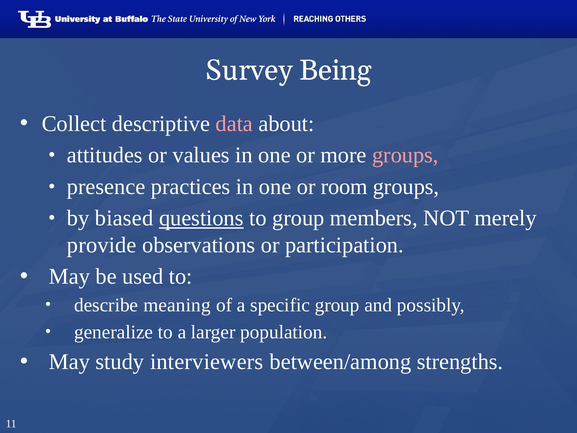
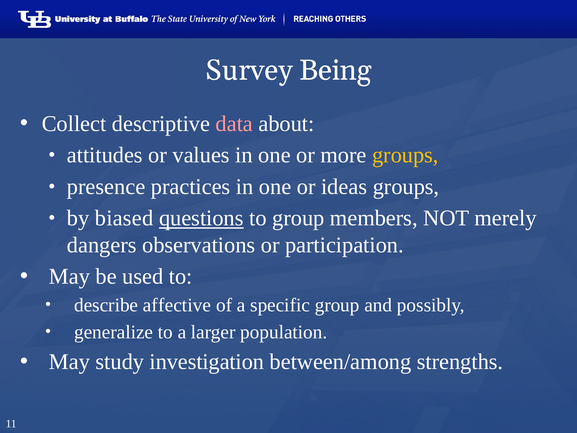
groups at (405, 155) colour: pink -> yellow
room: room -> ideas
provide: provide -> dangers
meaning: meaning -> affective
interviewers: interviewers -> investigation
